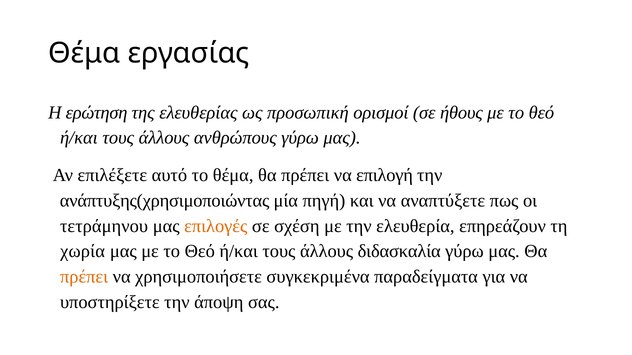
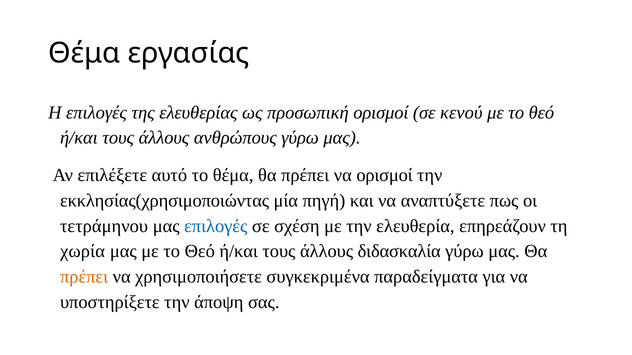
Η ερώτηση: ερώτηση -> επιλογές
ήθους: ήθους -> κενού
να επιλογή: επιλογή -> ορισμοί
ανάπτυξης(χρησιμοποιώντας: ανάπτυξης(χρησιμοποιώντας -> εκκλησίας(χρησιμοποιώντας
επιλογές at (216, 226) colour: orange -> blue
